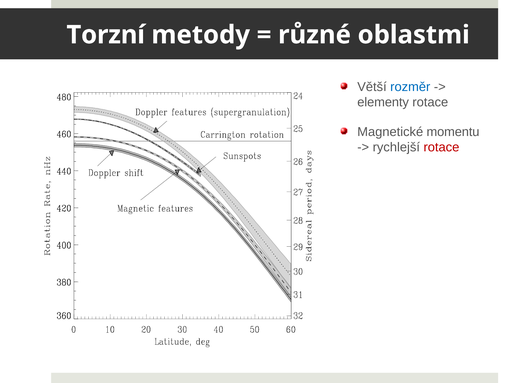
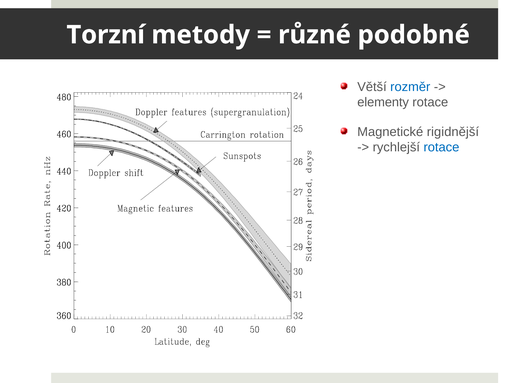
oblastmi: oblastmi -> podobné
momentu: momentu -> rigidnější
rotace at (441, 147) colour: red -> blue
